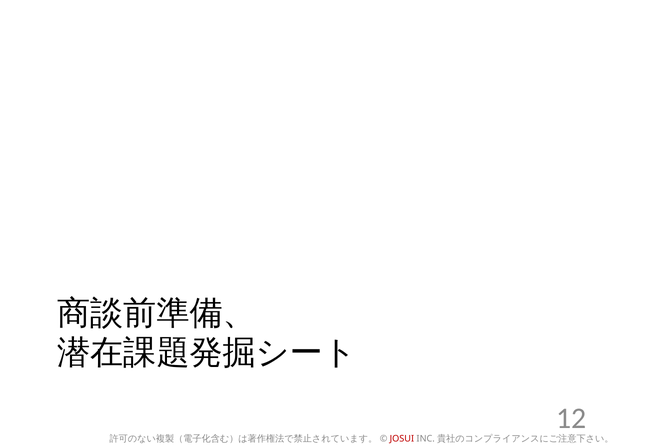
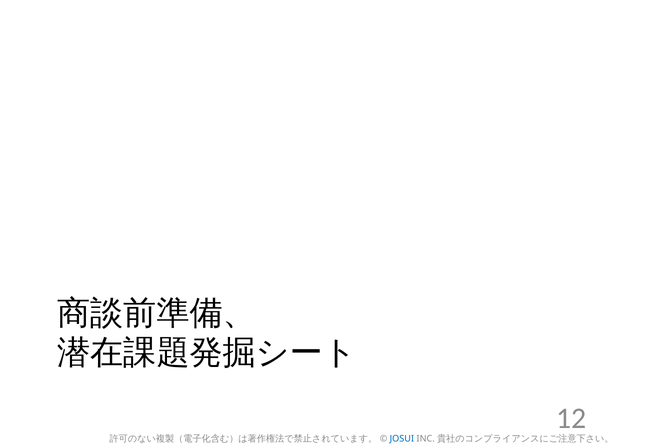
JOSUI colour: red -> blue
